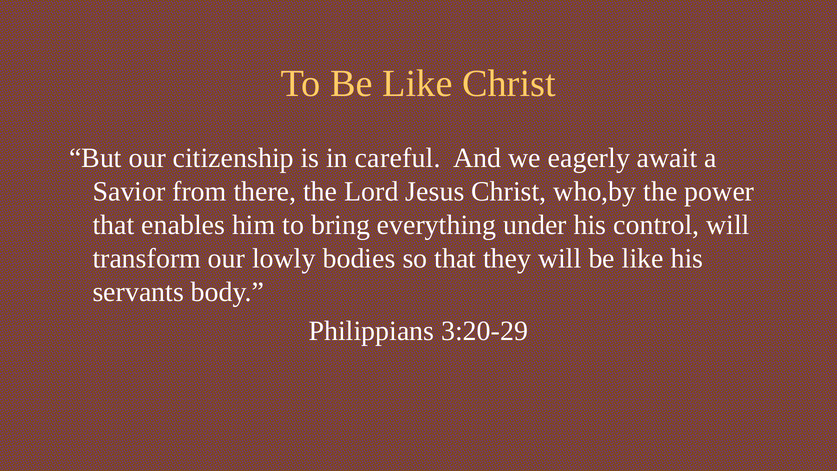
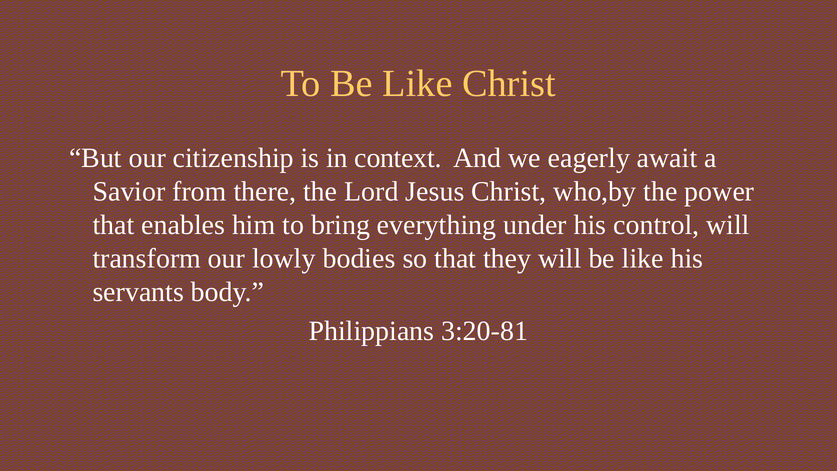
careful: careful -> context
3:20-29: 3:20-29 -> 3:20-81
